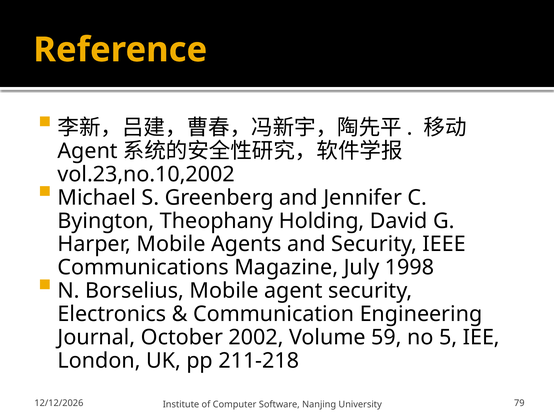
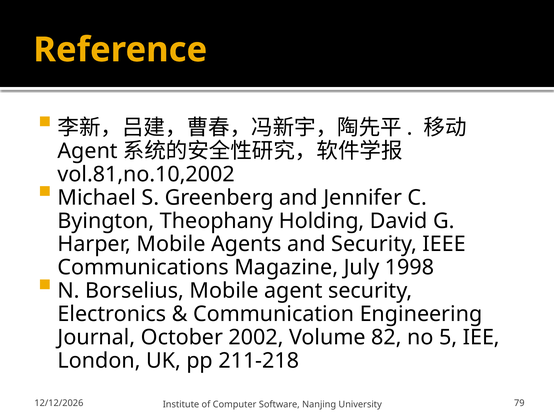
vol.23,no.10,2002: vol.23,no.10,2002 -> vol.81,no.10,2002
59: 59 -> 82
